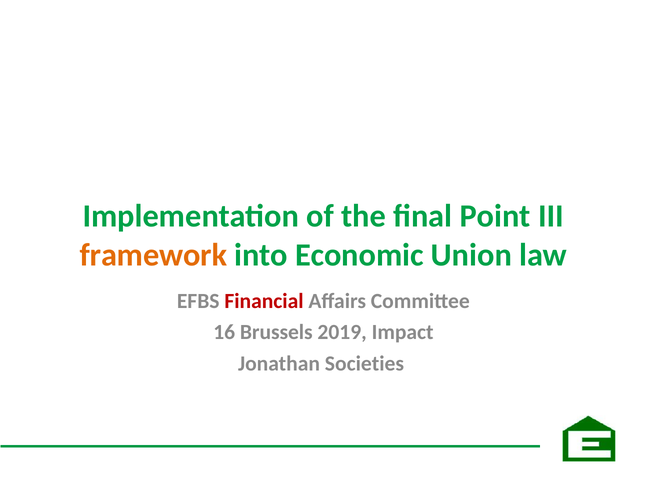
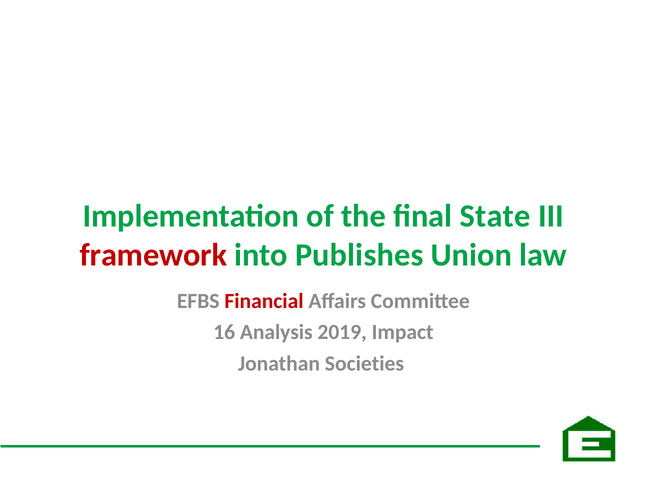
Point: Point -> State
framework colour: orange -> red
Economic: Economic -> Publishes
Brussels: Brussels -> Analysis
